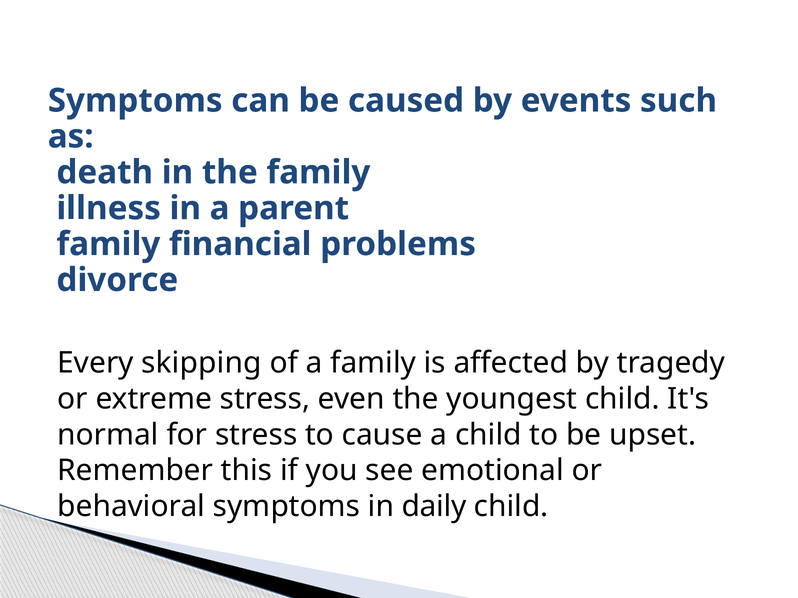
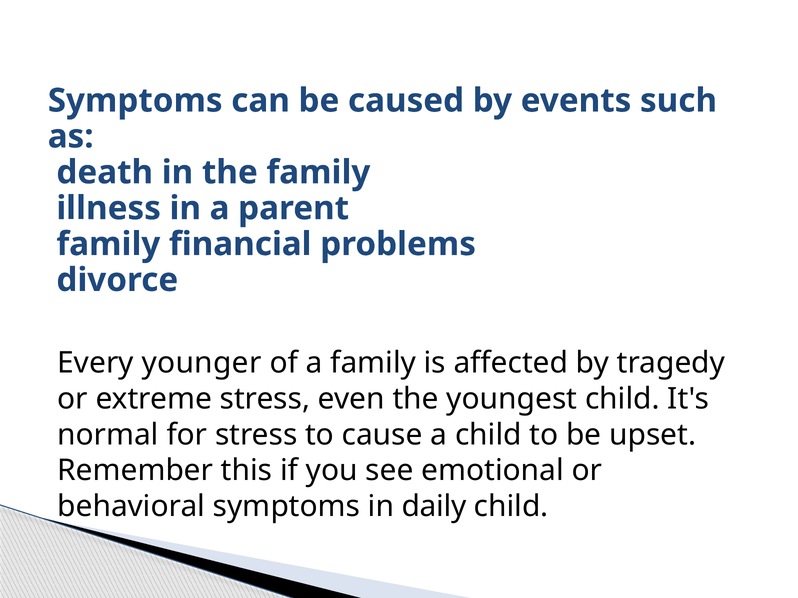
skipping: skipping -> younger
